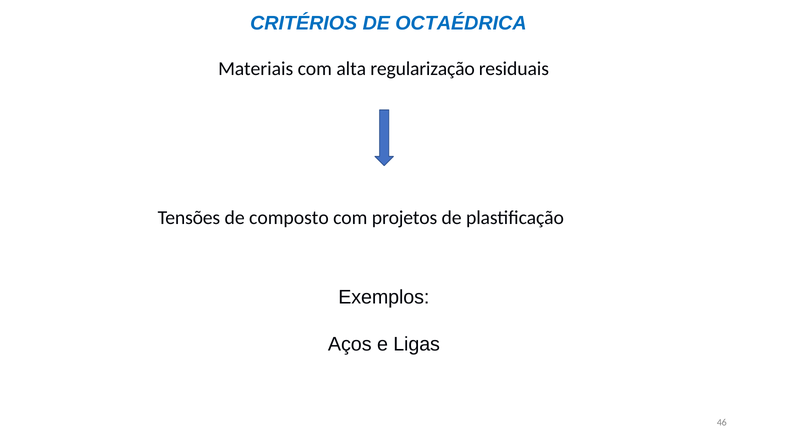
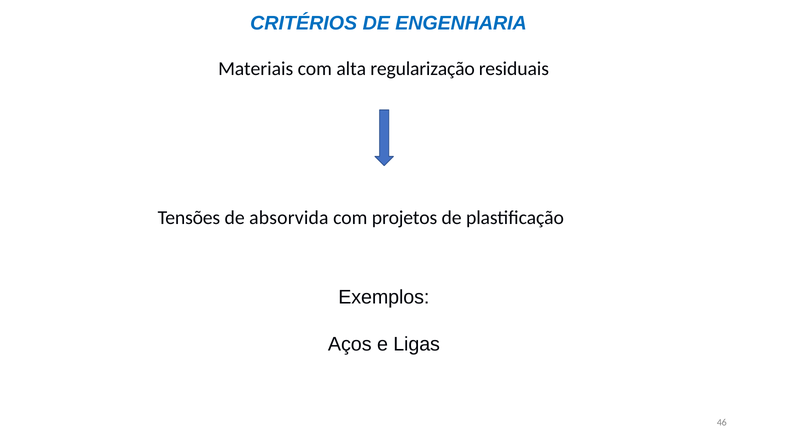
OCTAÉDRICA: OCTAÉDRICA -> ENGENHARIA
composto: composto -> absorvida
